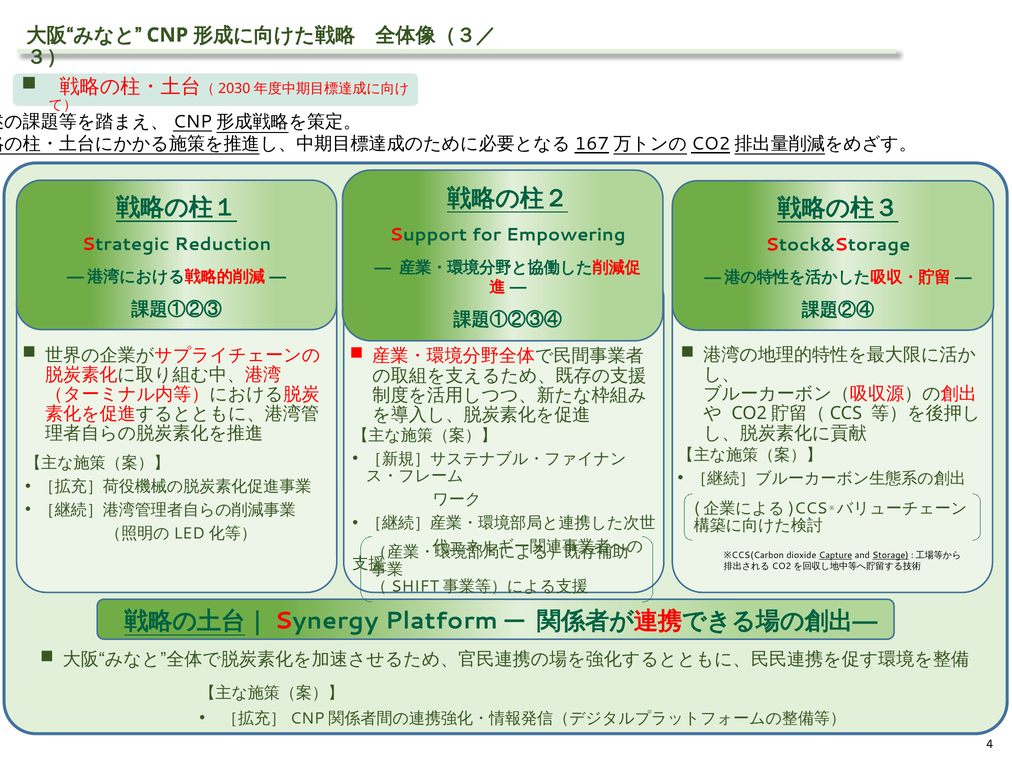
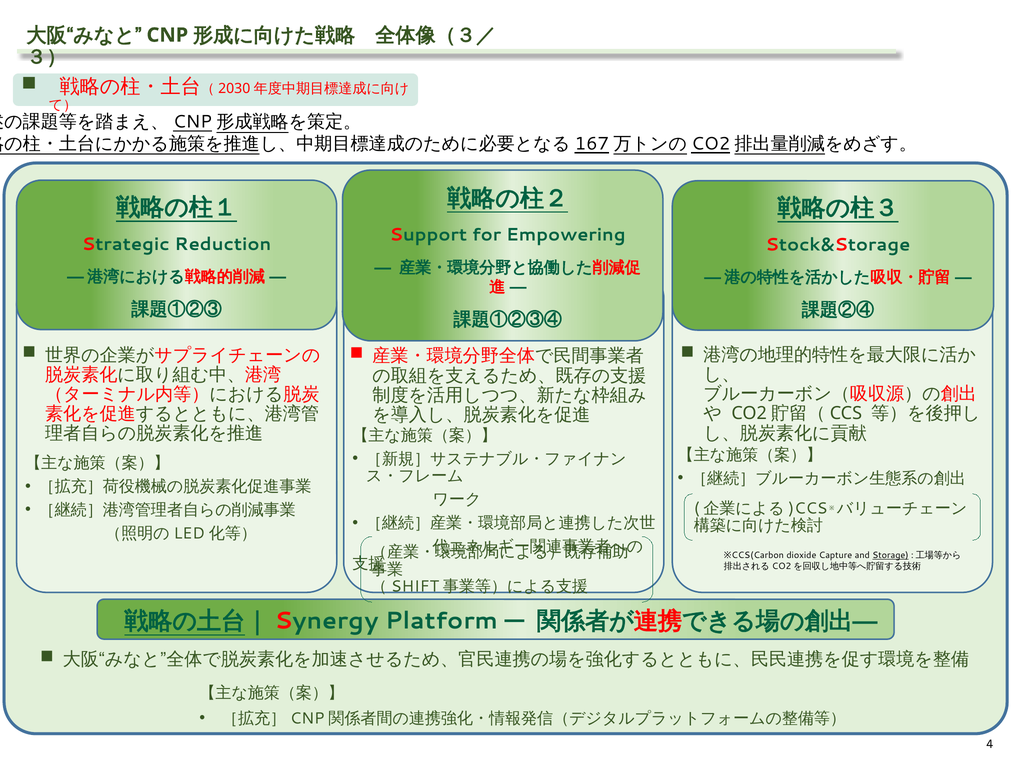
Capture underline: present -> none
